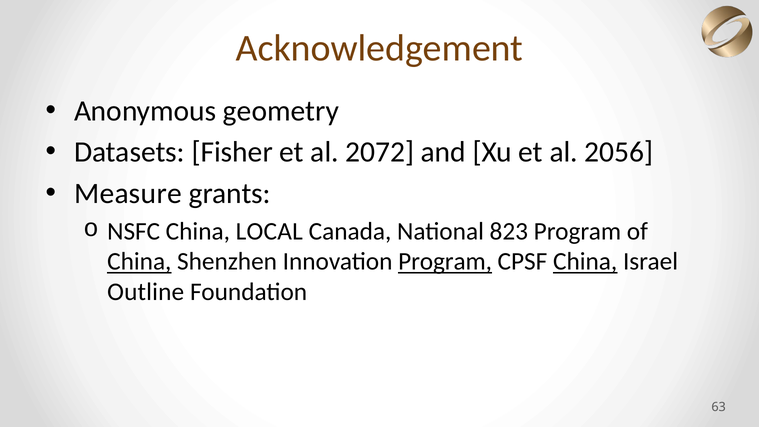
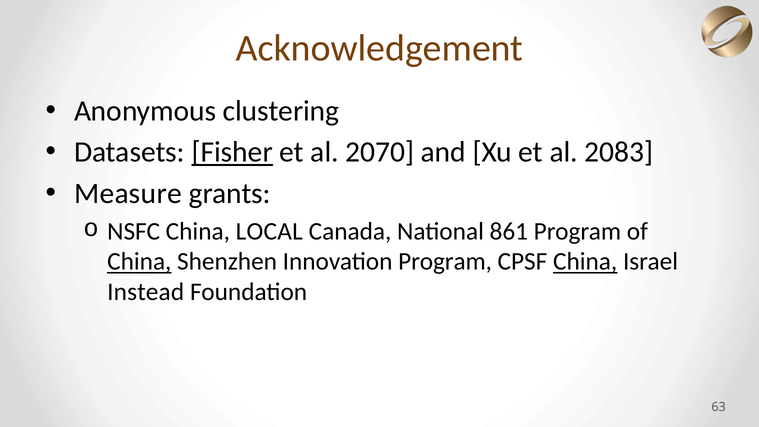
geometry: geometry -> clustering
Fisher underline: none -> present
2072: 2072 -> 2070
2056: 2056 -> 2083
823: 823 -> 861
Program at (445, 262) underline: present -> none
Outline: Outline -> Instead
